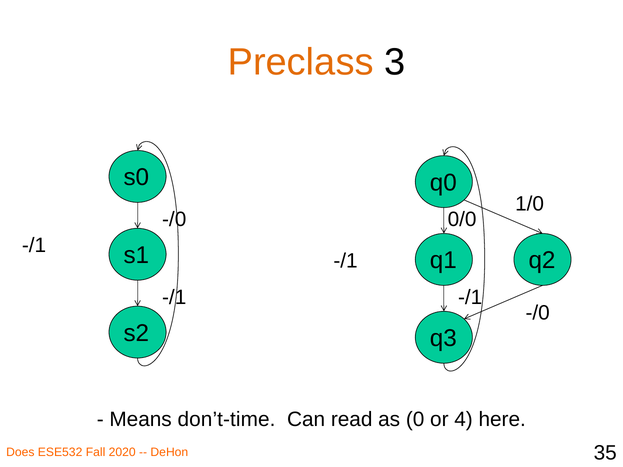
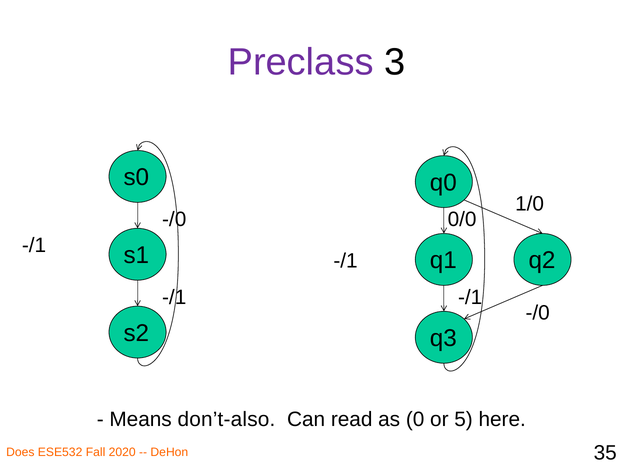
Preclass colour: orange -> purple
don’t-time: don’t-time -> don’t-also
4: 4 -> 5
